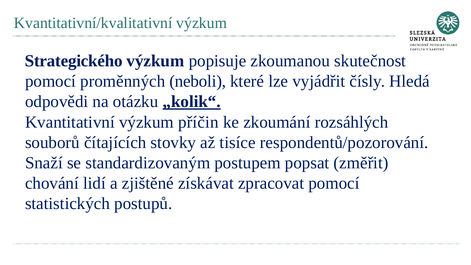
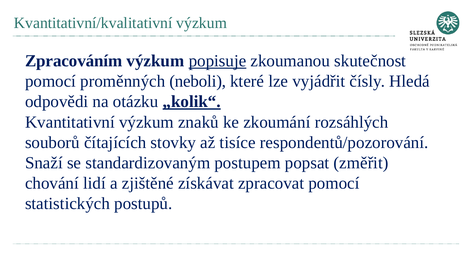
Strategického: Strategického -> Zpracováním
popisuje underline: none -> present
příčin: příčin -> znaků
